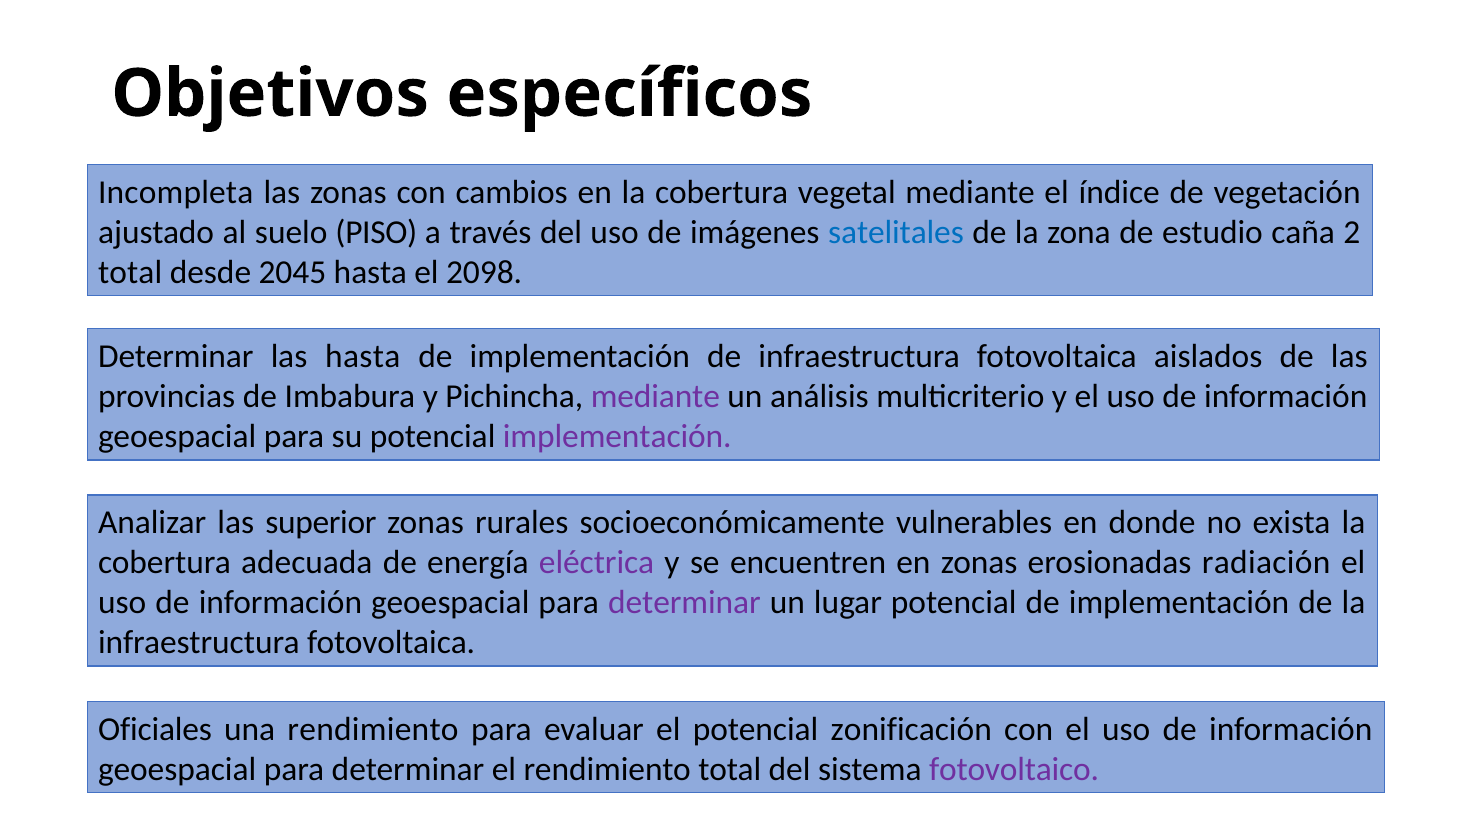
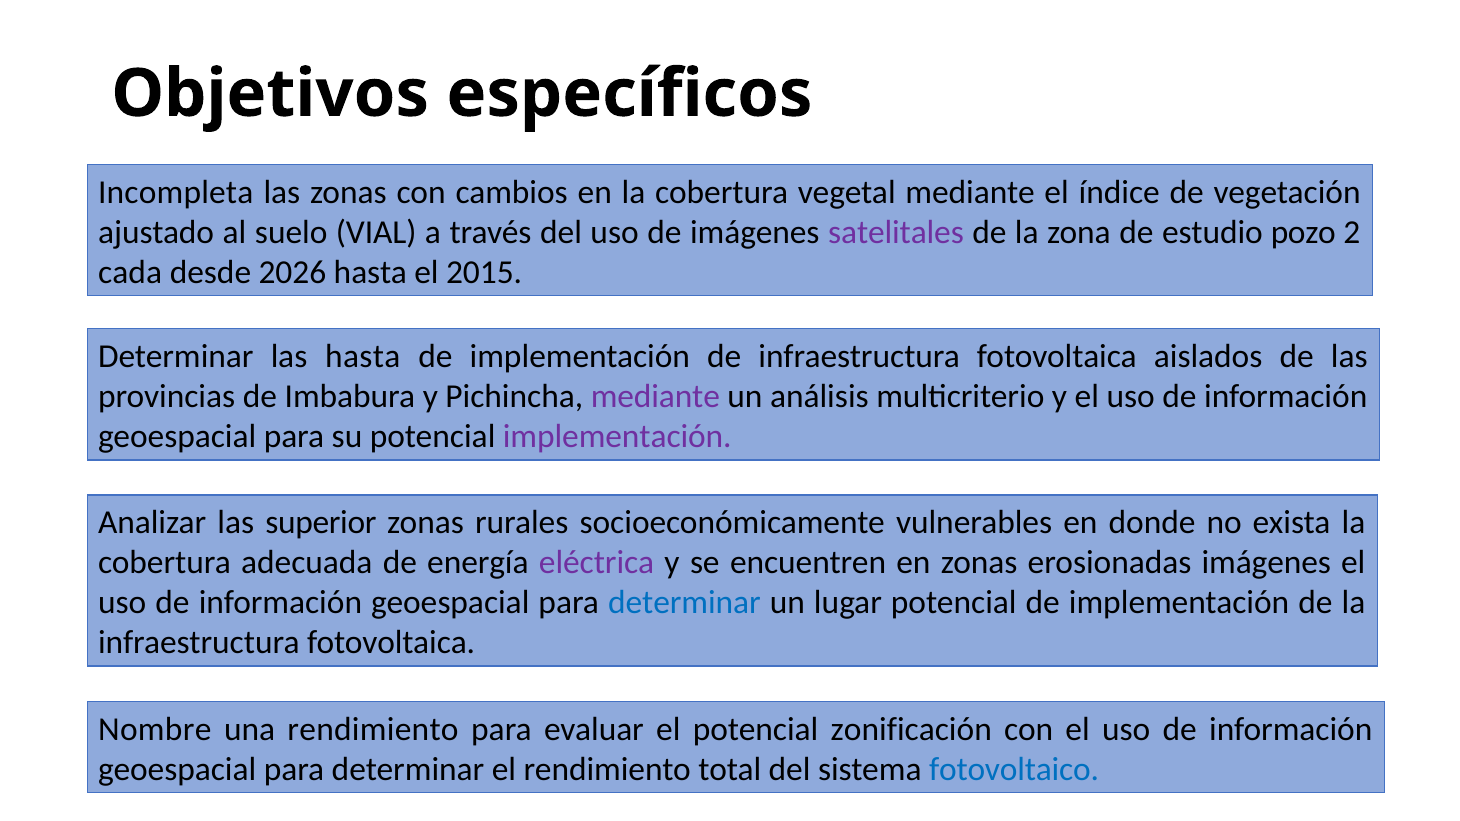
PISO: PISO -> VIAL
satelitales colour: blue -> purple
caña: caña -> pozo
total at (130, 273): total -> cada
2045: 2045 -> 2026
2098: 2098 -> 2015
erosionadas radiación: radiación -> imágenes
determinar at (684, 603) colour: purple -> blue
Oficiales: Oficiales -> Nombre
fotovoltaico colour: purple -> blue
